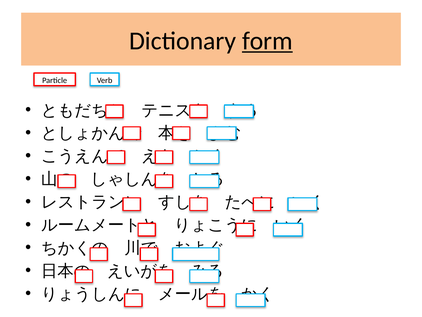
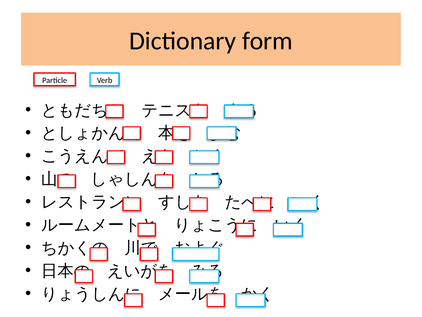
form underline: present -> none
